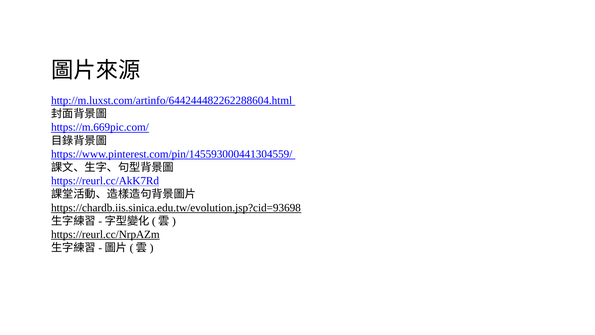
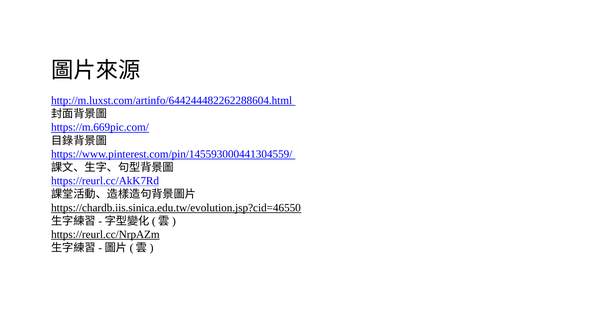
https://chardb.iis.sinica.edu.tw/evolution.jsp?cid=93698: https://chardb.iis.sinica.edu.tw/evolution.jsp?cid=93698 -> https://chardb.iis.sinica.edu.tw/evolution.jsp?cid=46550
